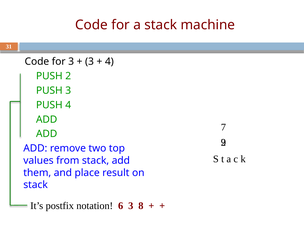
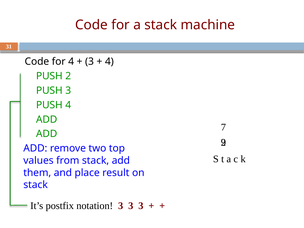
for 3: 3 -> 4
notation 6: 6 -> 3
8 at (141, 206): 8 -> 3
